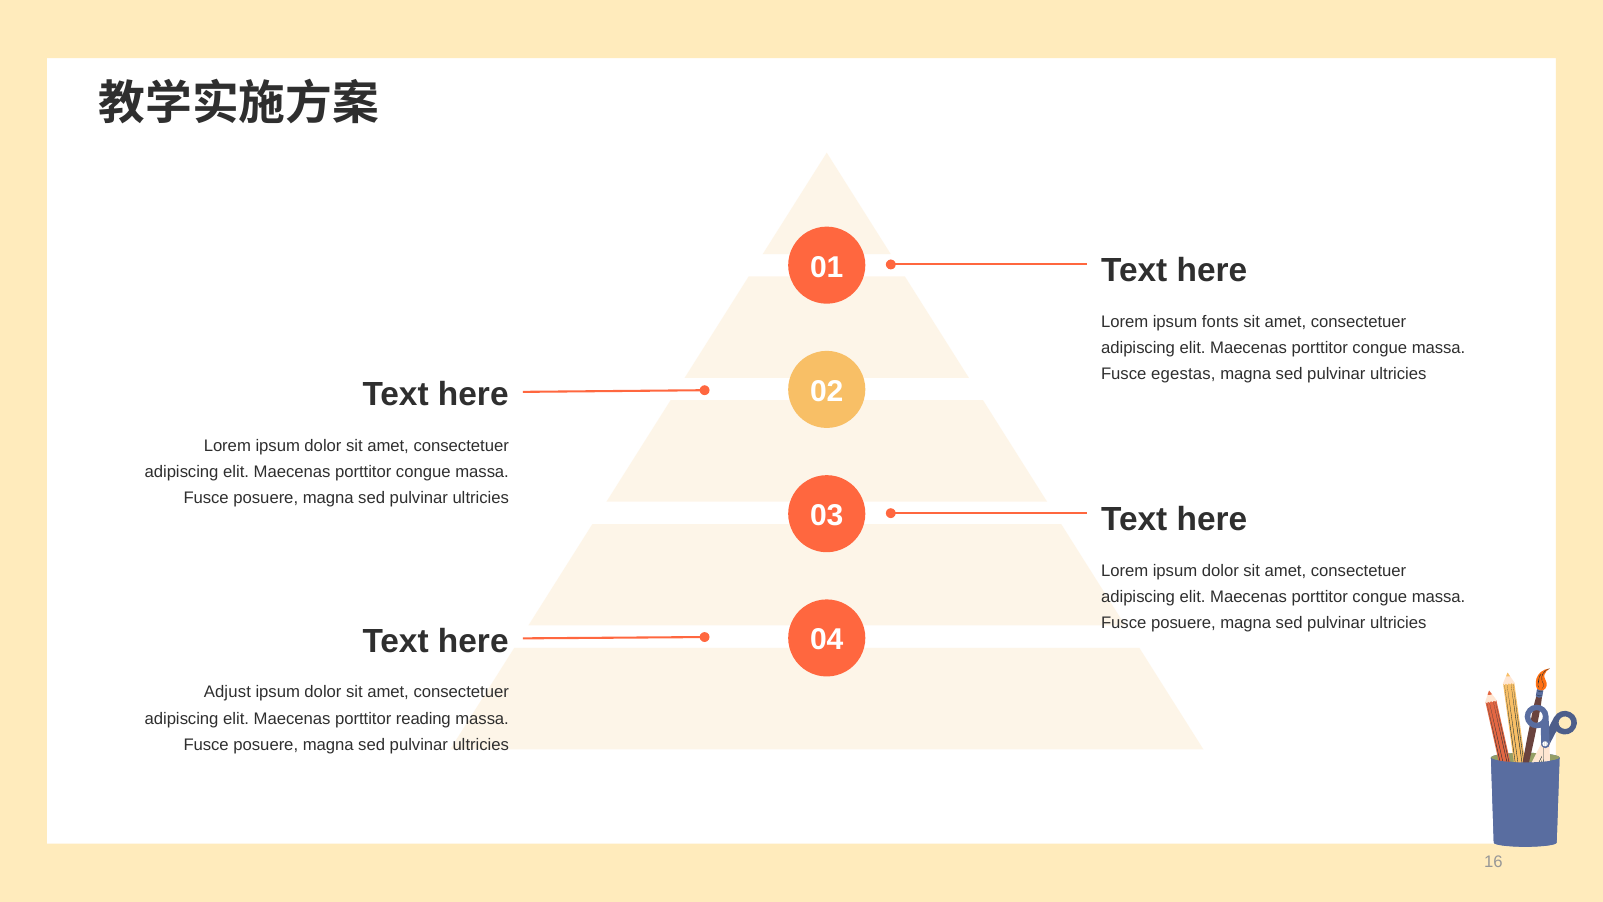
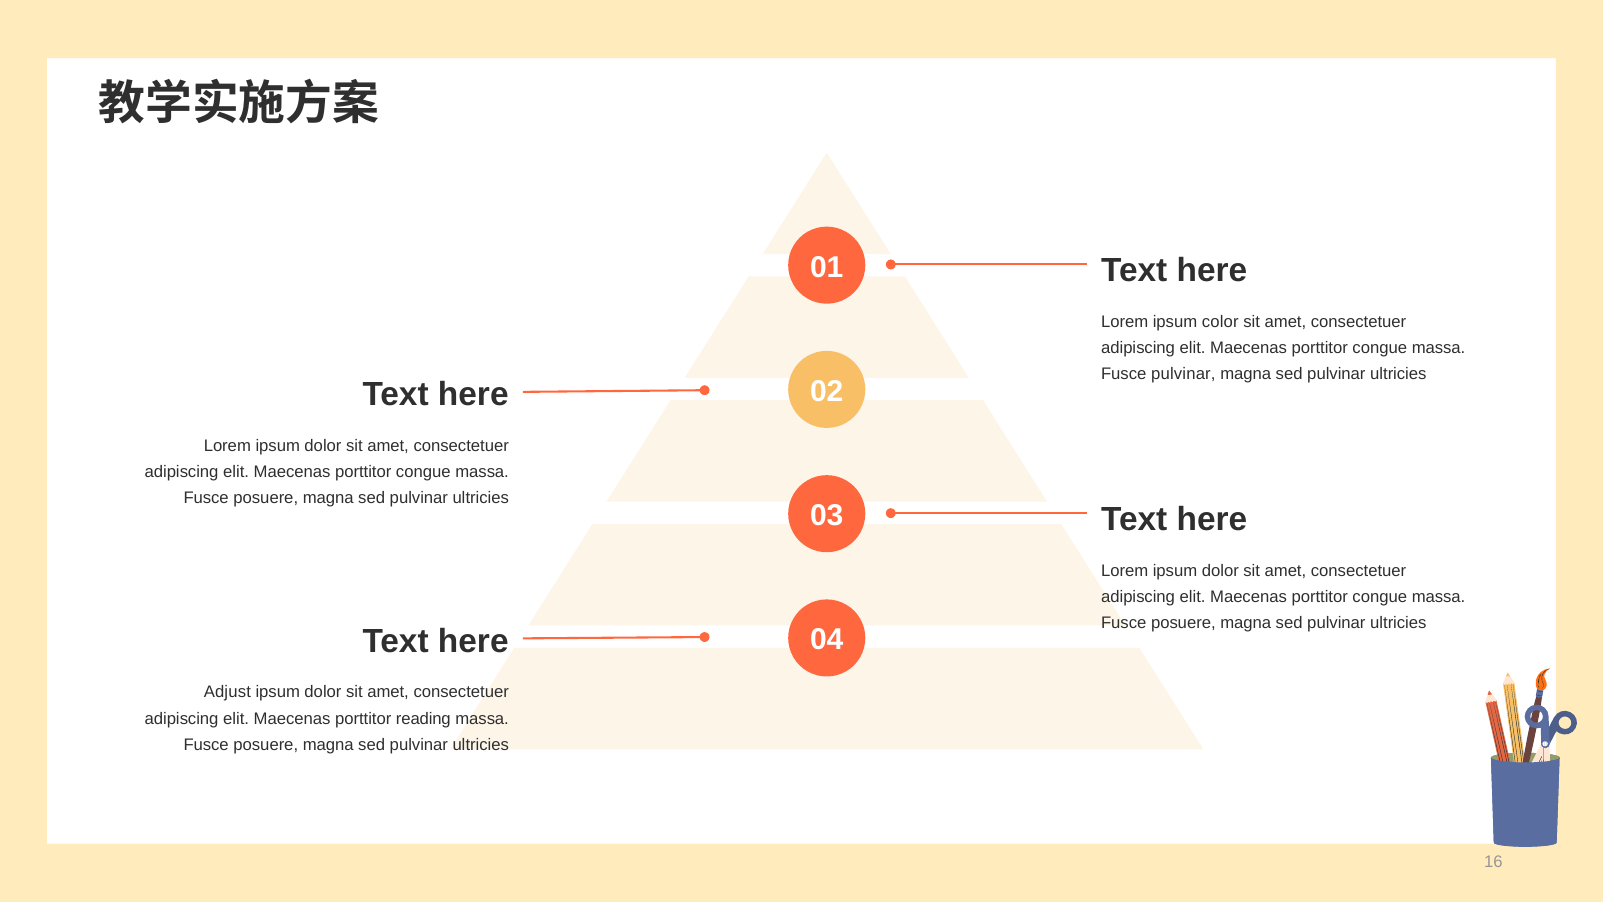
fonts: fonts -> color
Fusce egestas: egestas -> pulvinar
